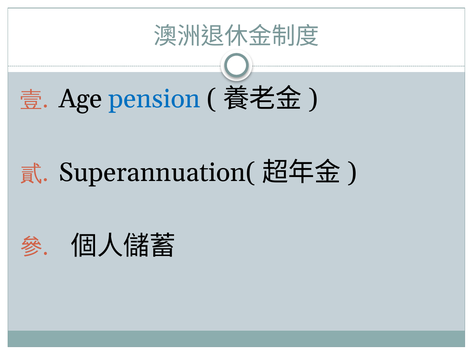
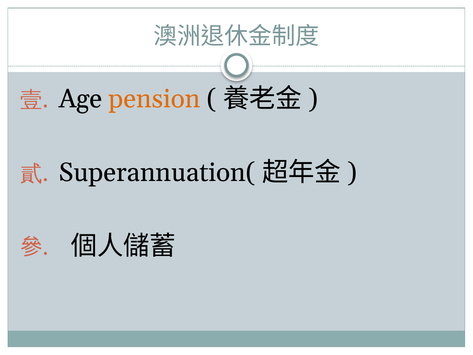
pension colour: blue -> orange
